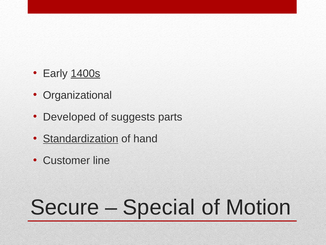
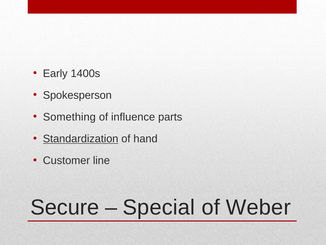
1400s underline: present -> none
Organizational: Organizational -> Spokesperson
Developed: Developed -> Something
suggests: suggests -> influence
Motion: Motion -> Weber
